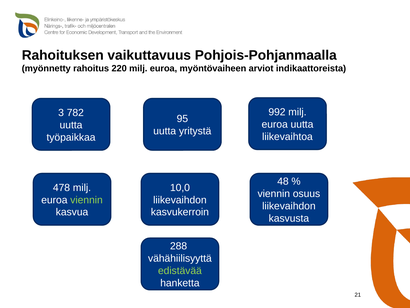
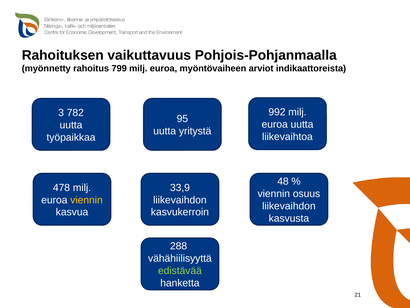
220: 220 -> 799
10,0: 10,0 -> 33,9
viennin at (87, 200) colour: light green -> yellow
